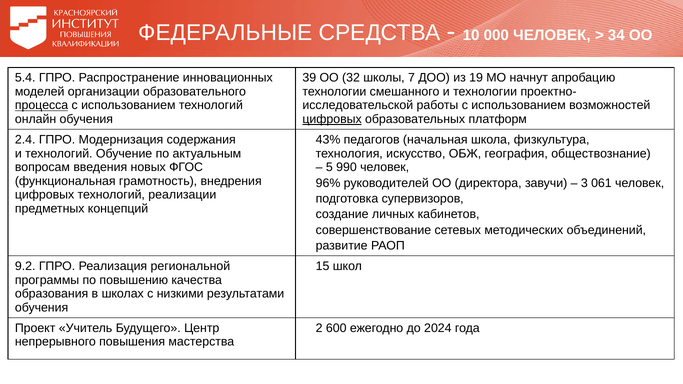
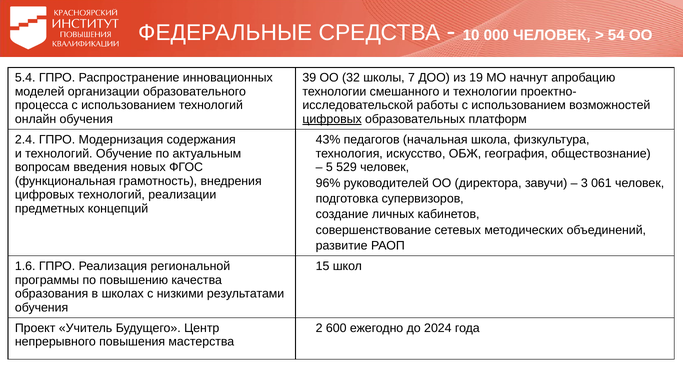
34: 34 -> 54
процесса underline: present -> none
990: 990 -> 529
9.2: 9.2 -> 1.6
